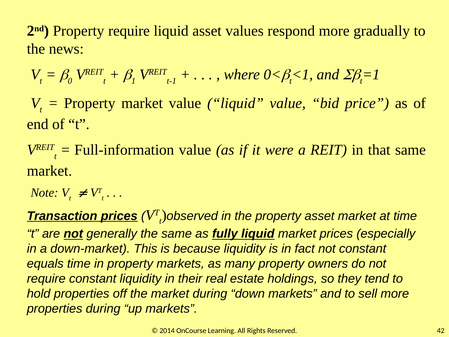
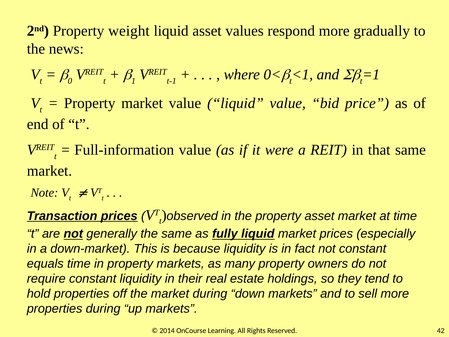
Property require: require -> weight
